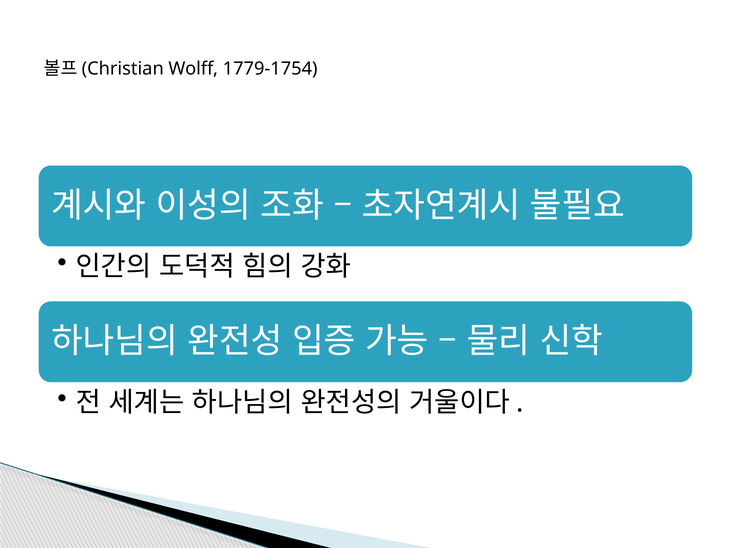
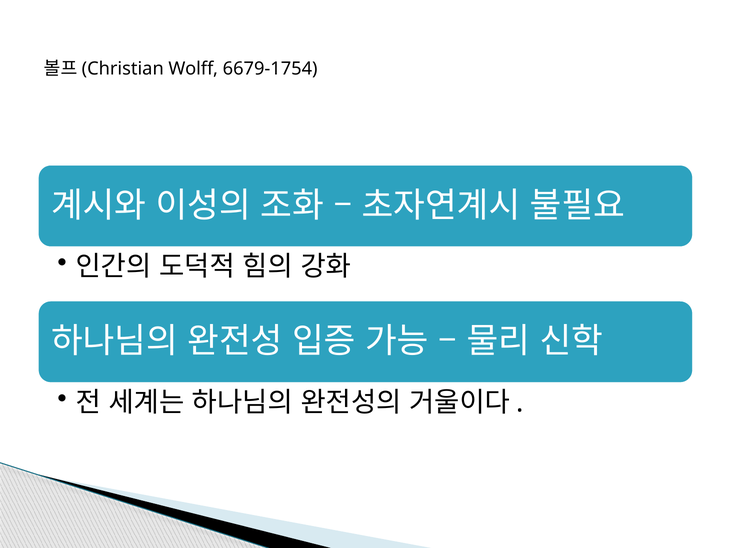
1779-1754: 1779-1754 -> 6679-1754
